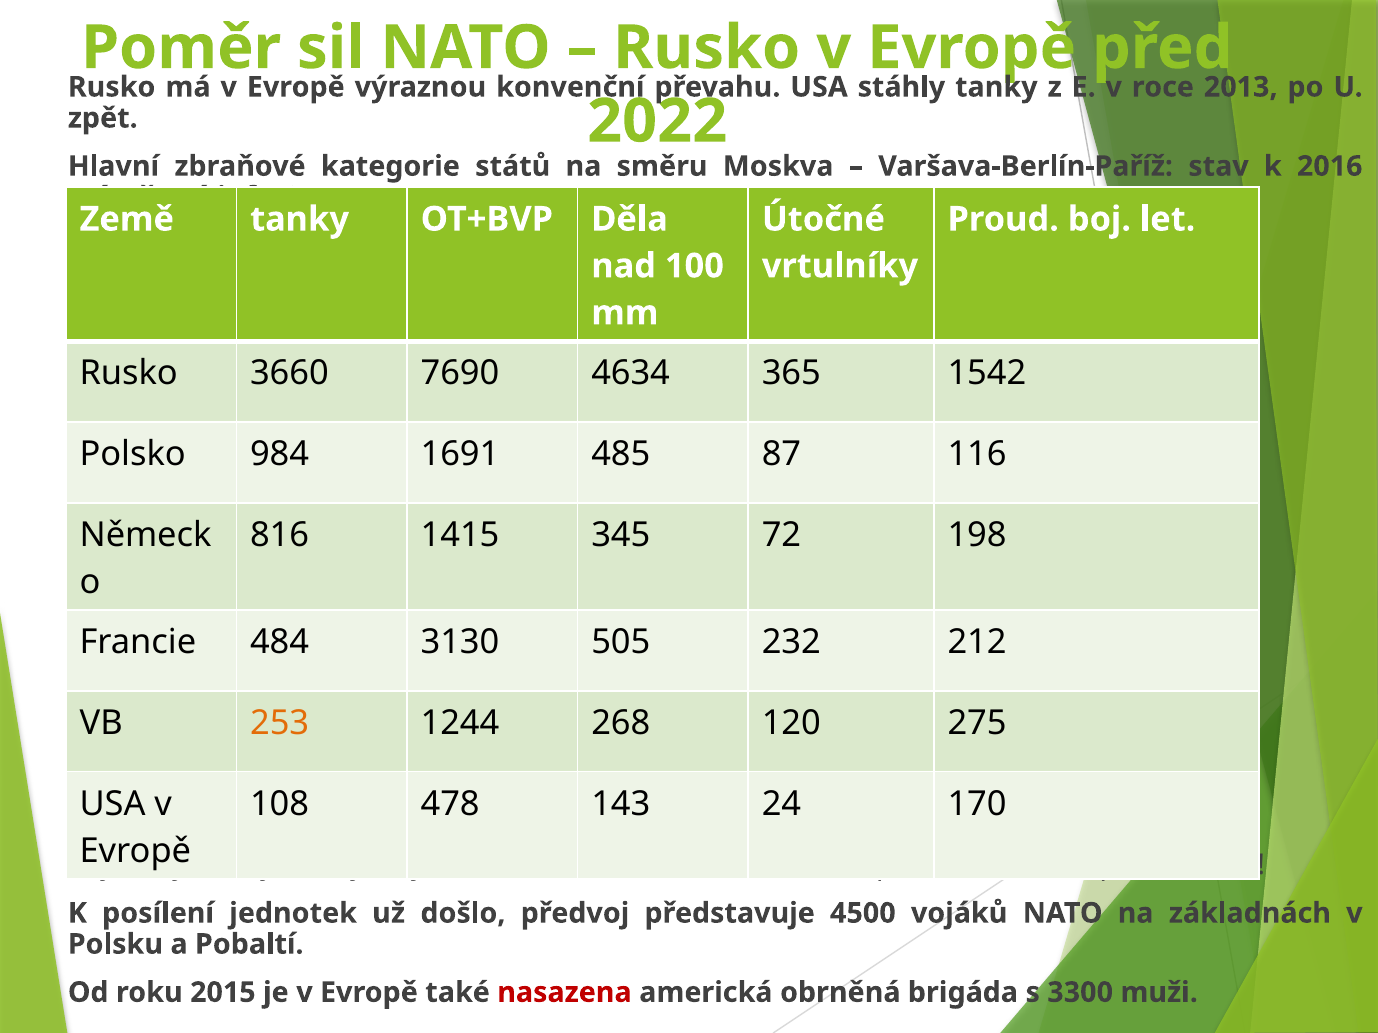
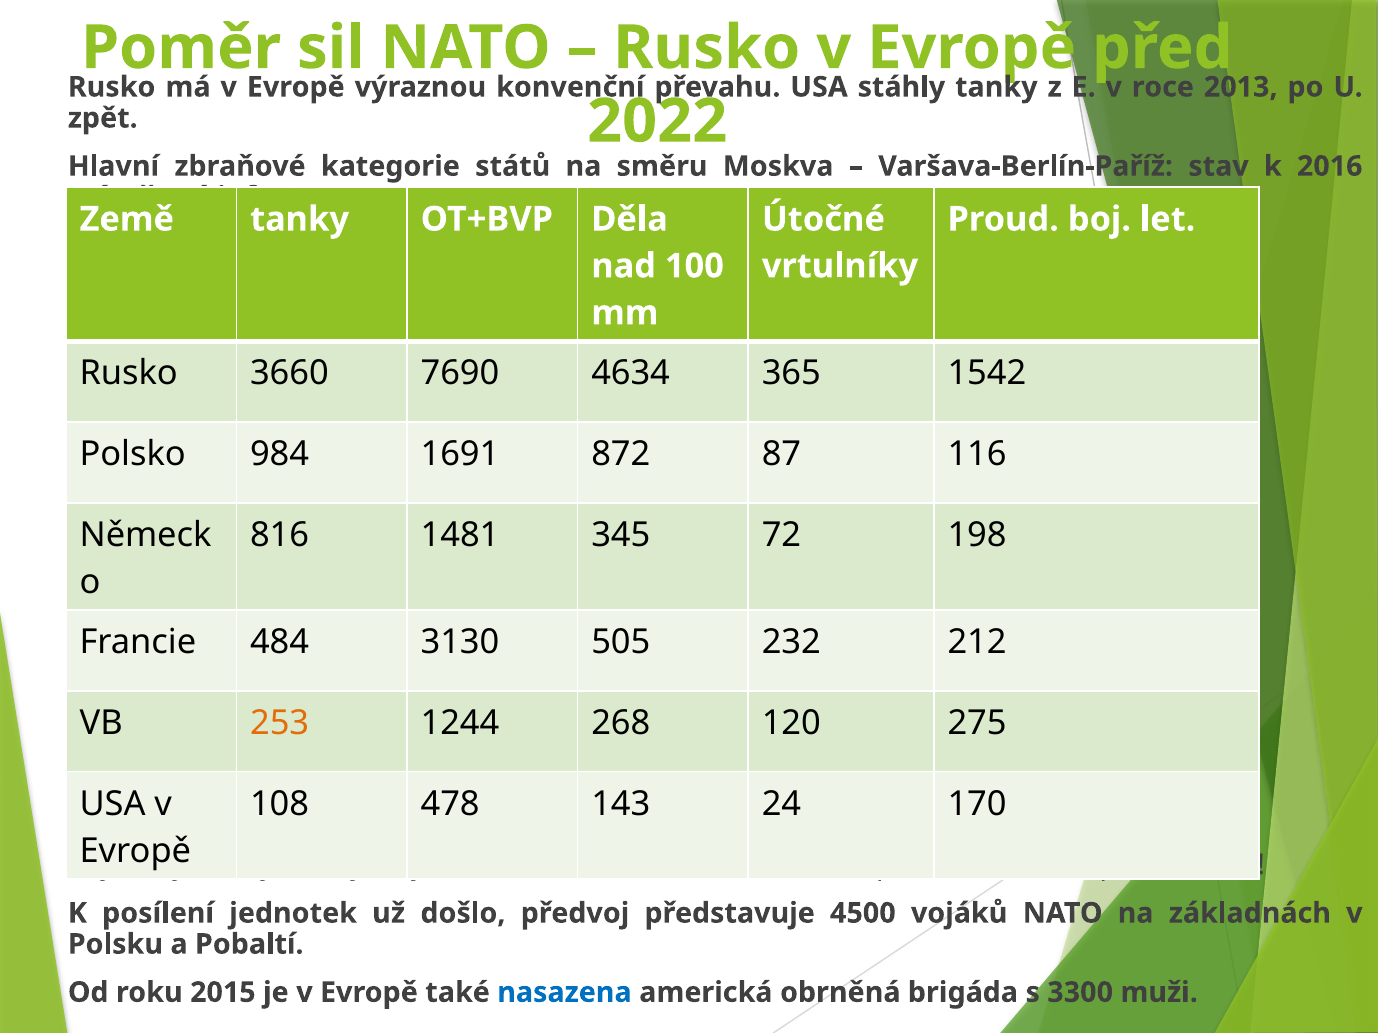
485: 485 -> 872
1415: 1415 -> 1481
nasazena colour: red -> blue
